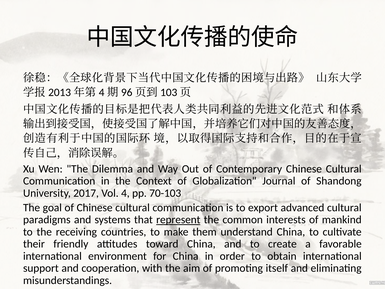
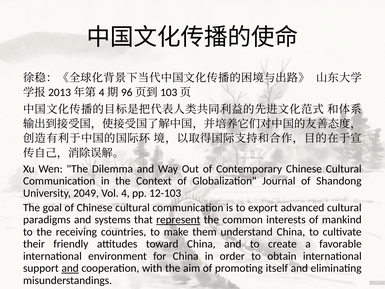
2017: 2017 -> 2049
70-103: 70-103 -> 12-103
and at (70, 268) underline: none -> present
